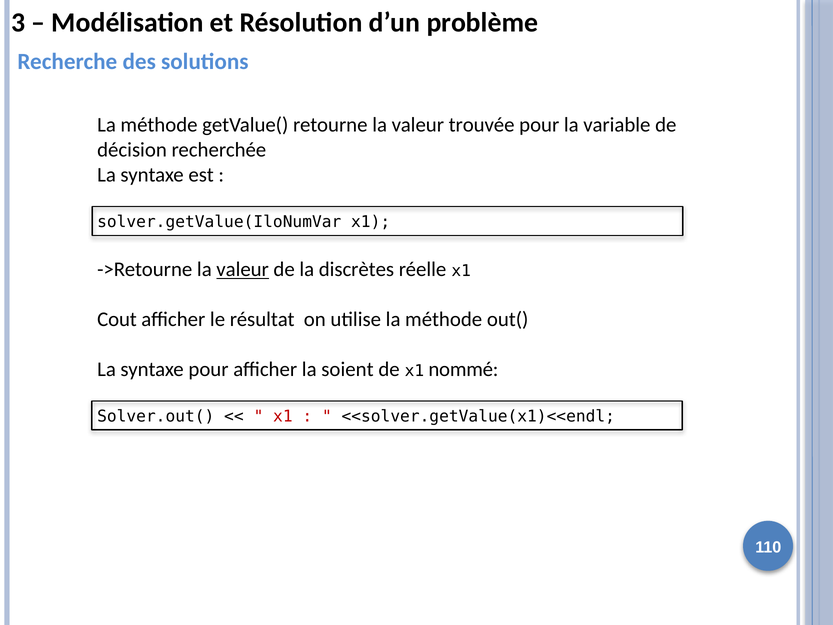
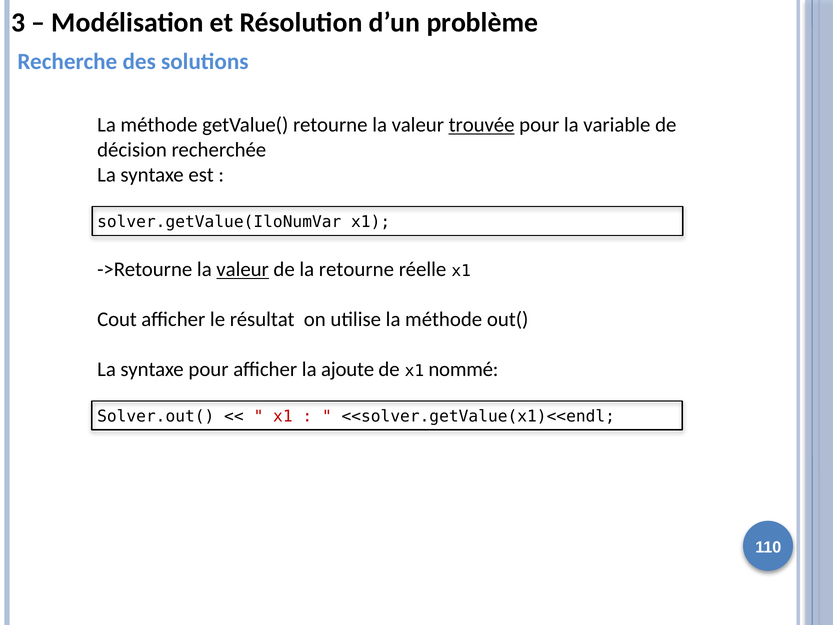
trouvée underline: none -> present
la discrètes: discrètes -> retourne
soient: soient -> ajoute
